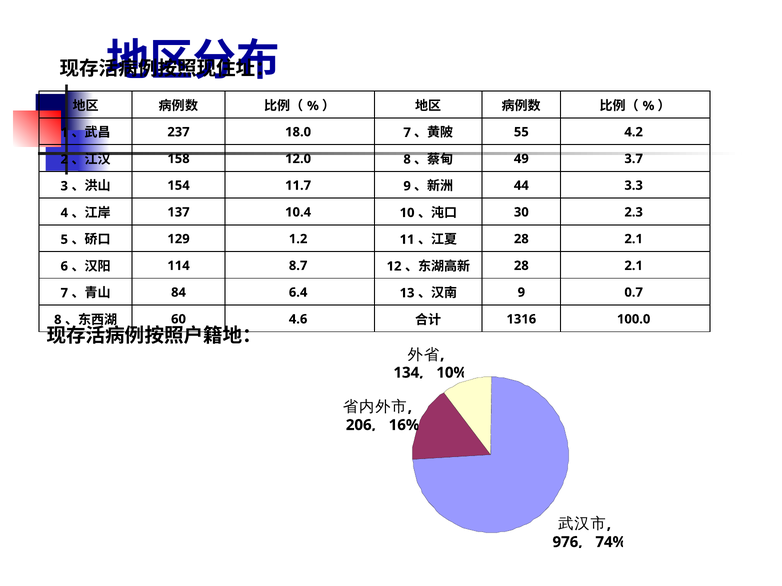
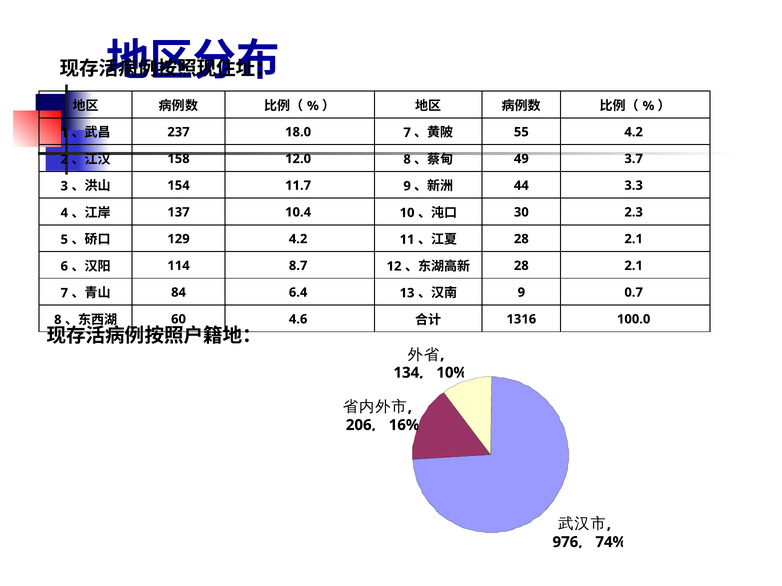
129 1.2: 1.2 -> 4.2
